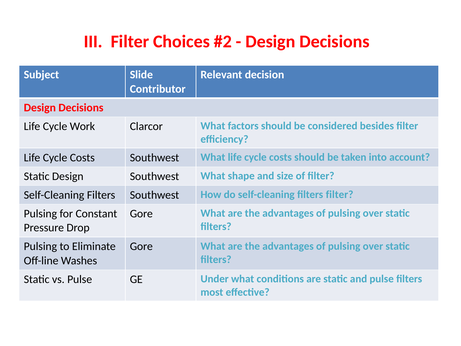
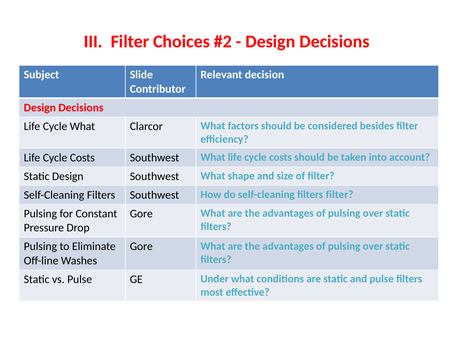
Cycle Work: Work -> What
